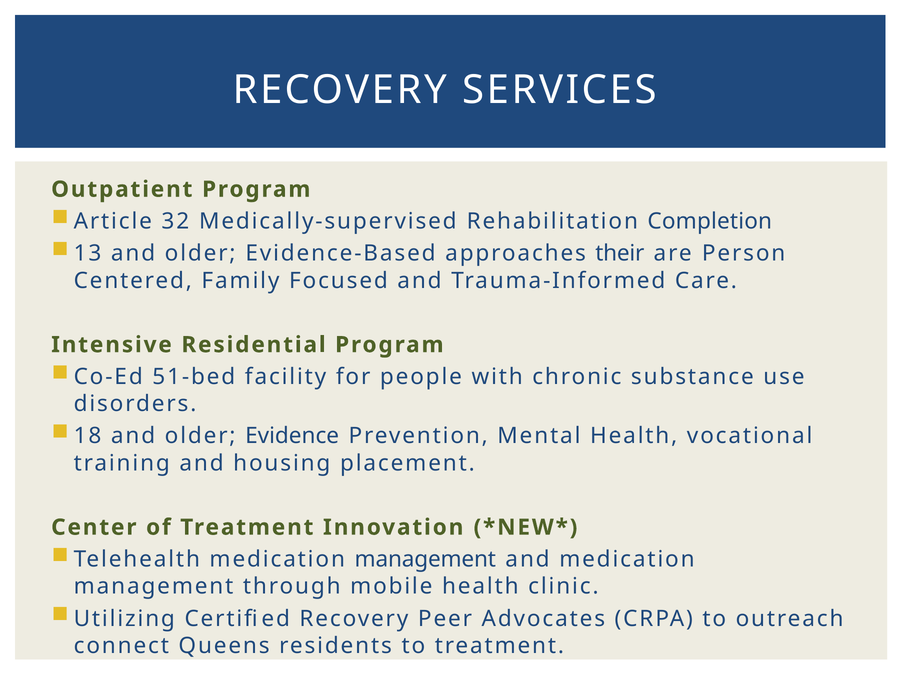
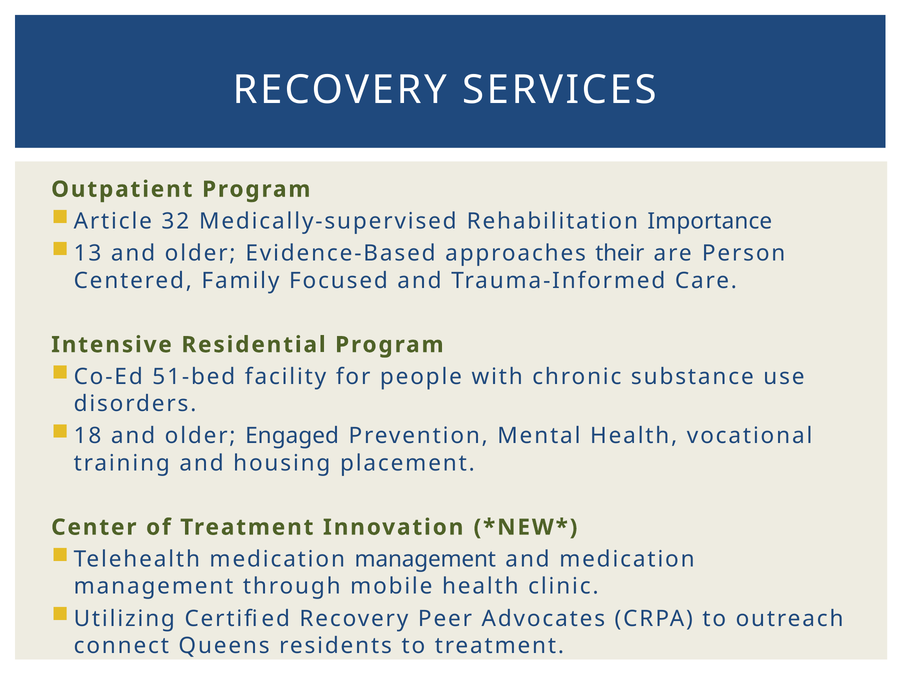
Completion: Completion -> Importance
Evidence: Evidence -> Engaged
